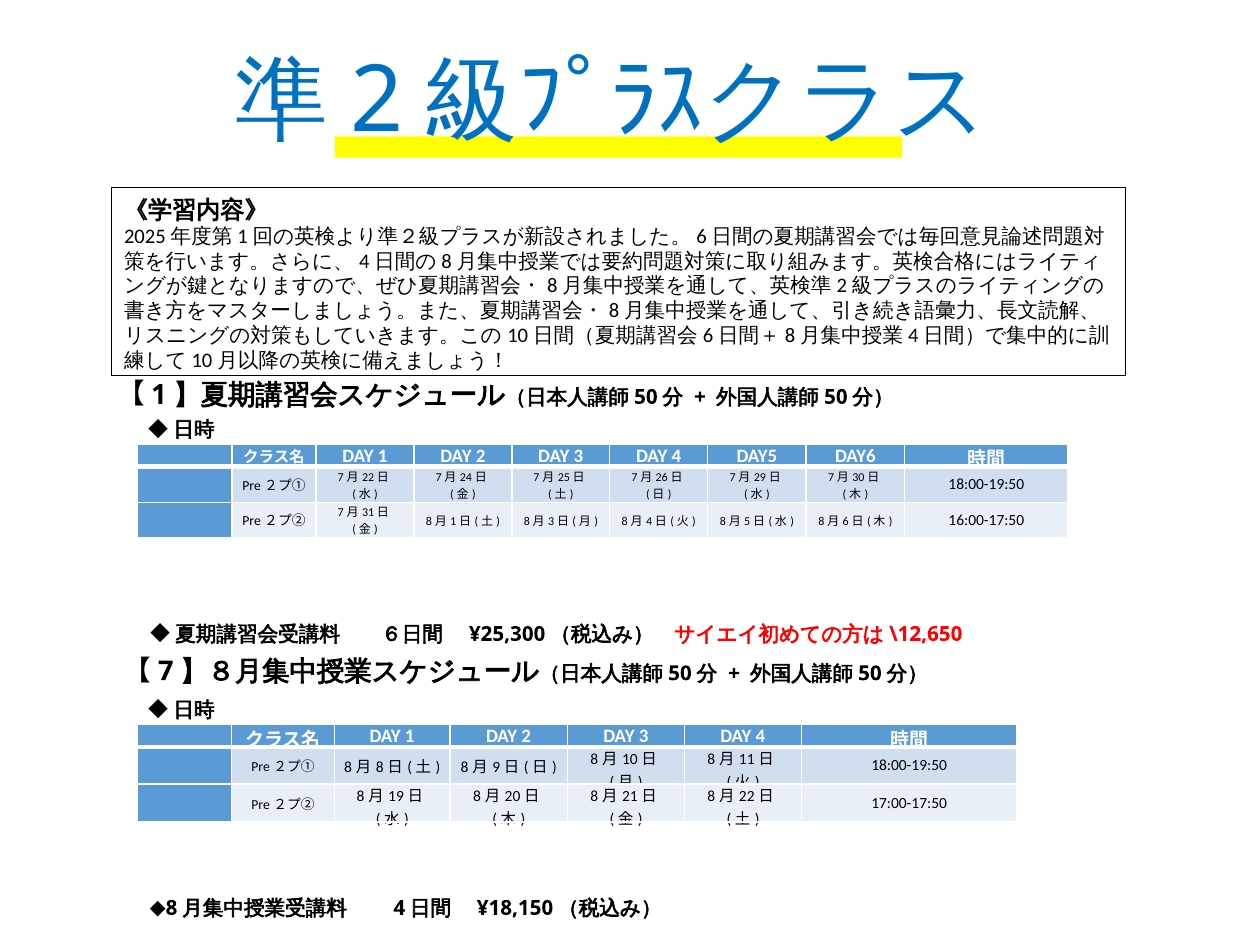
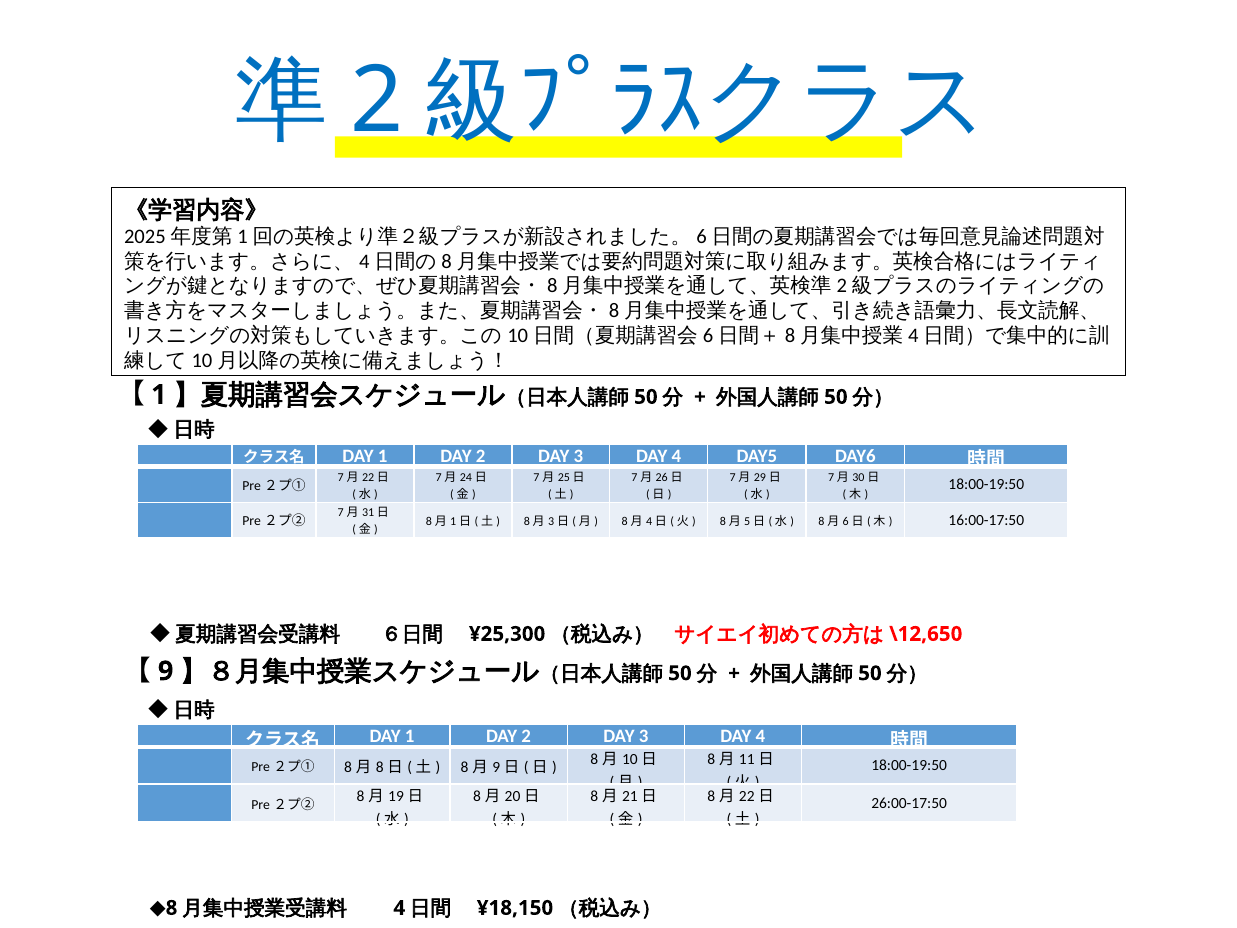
7: 7 -> 9
17:00-17:50: 17:00-17:50 -> 26:00-17:50
